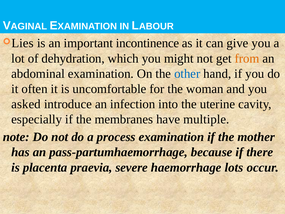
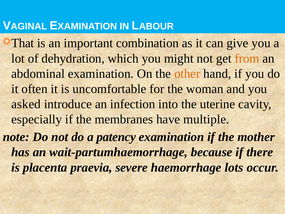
Lies: Lies -> That
incontinence: incontinence -> combination
other colour: blue -> orange
process: process -> patency
pass-partumhaemorrhage: pass-partumhaemorrhage -> wait-partumhaemorrhage
